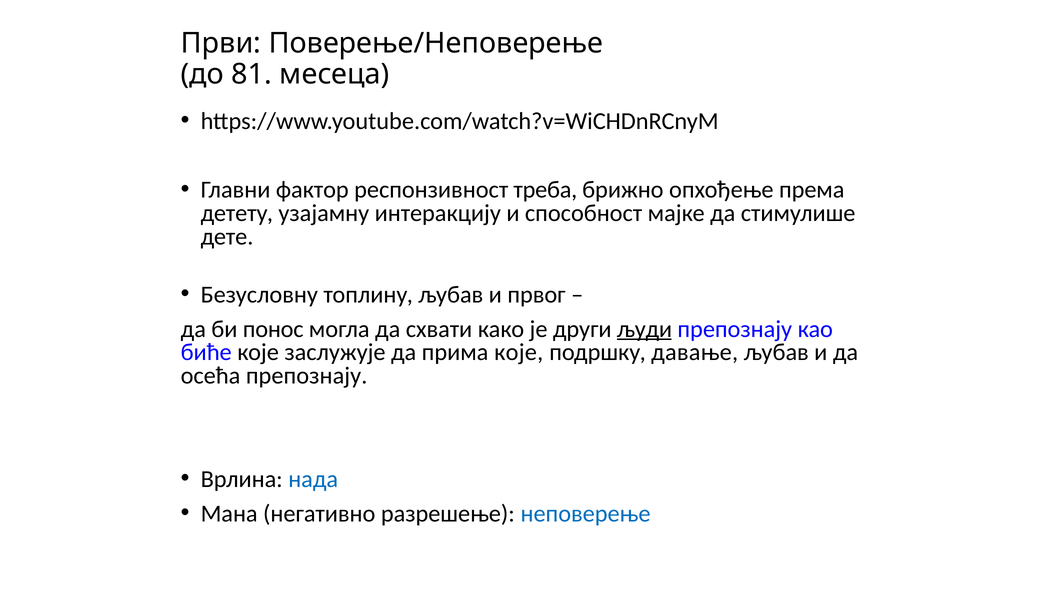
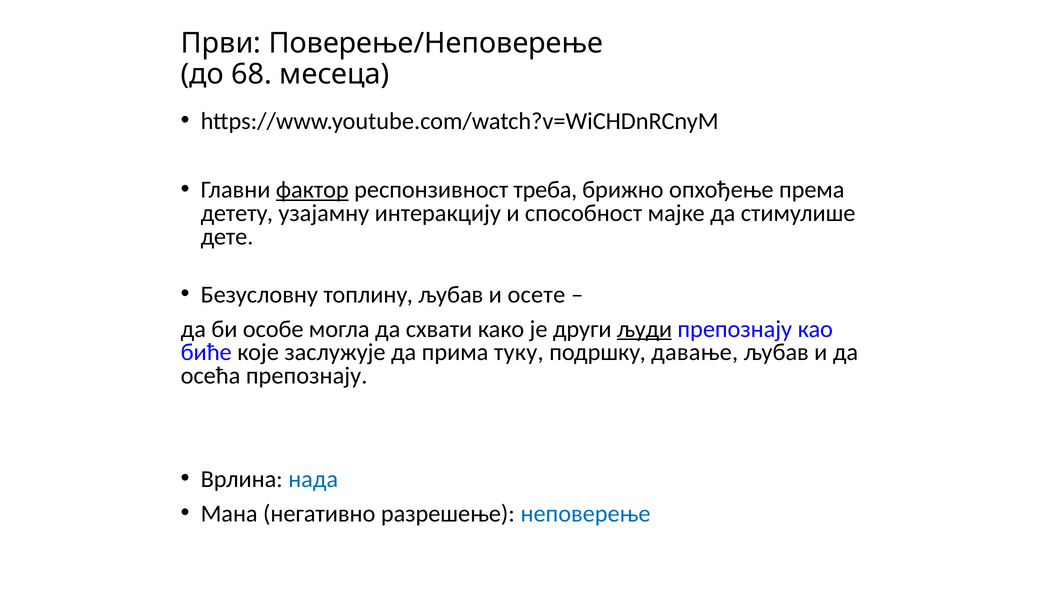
81: 81 -> 68
фактор underline: none -> present
првог: првог -> осете
понос: понос -> особе
прима које: које -> туку
